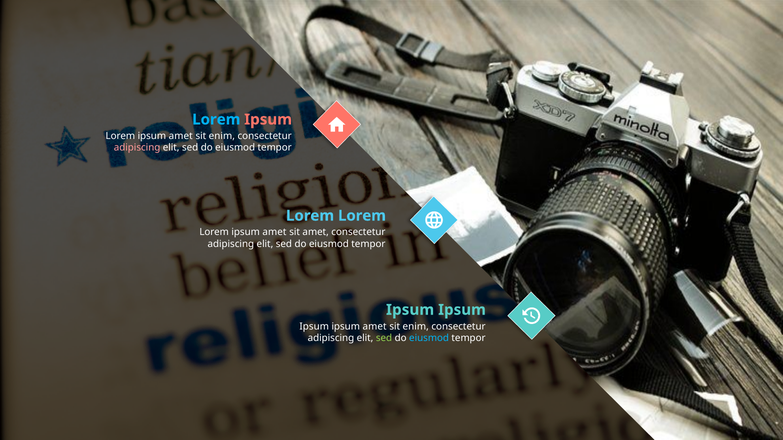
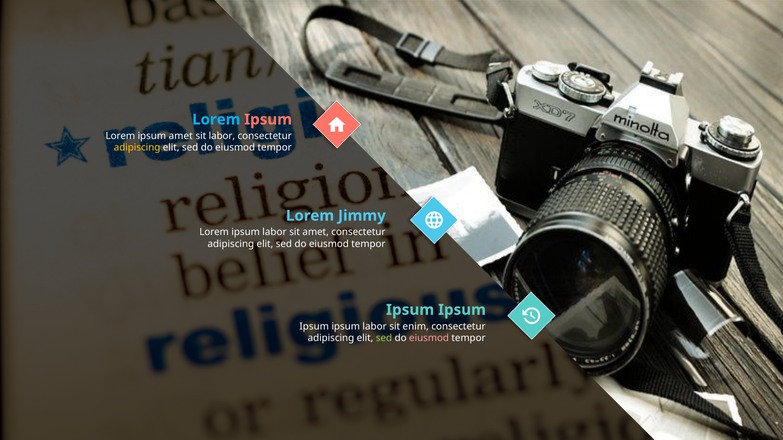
enim at (222, 136): enim -> labor
adipiscing at (137, 148) colour: pink -> yellow
Lorem at (362, 216): Lorem -> Jimmy
amet at (274, 232): amet -> labor
amet at (375, 327): amet -> labor
eiusmod at (429, 338) colour: light blue -> pink
